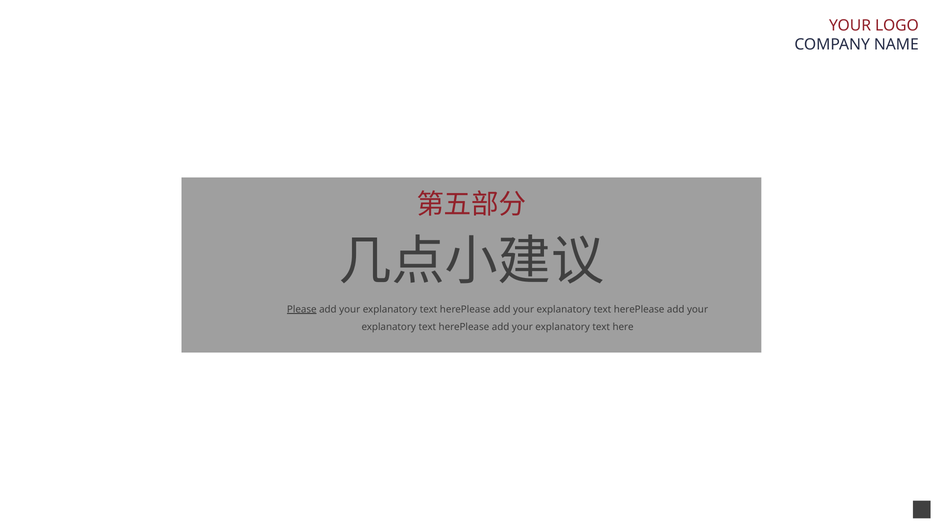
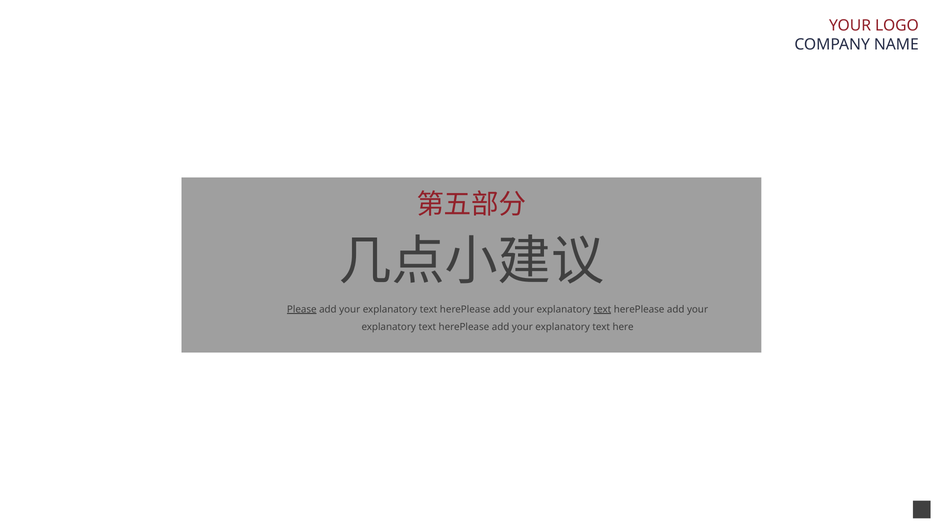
text at (602, 310) underline: none -> present
